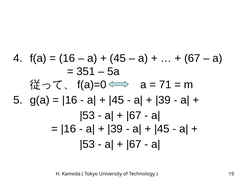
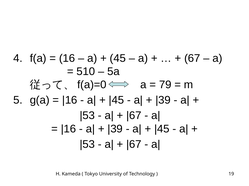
351: 351 -> 510
71: 71 -> 79
